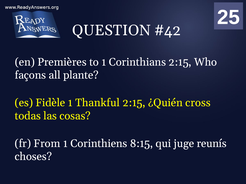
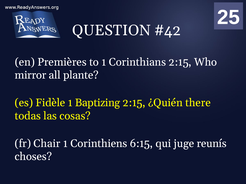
façons: façons -> mirror
Thankful: Thankful -> Baptizing
cross: cross -> there
From: From -> Chair
8:15: 8:15 -> 6:15
